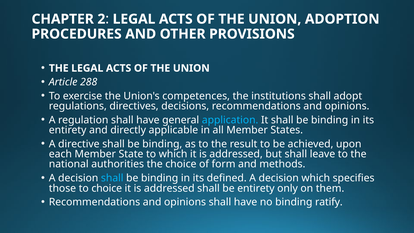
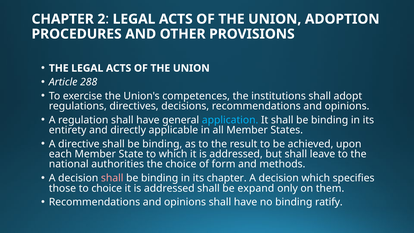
shall at (112, 178) colour: light blue -> pink
its defined: defined -> chapter
be entirety: entirety -> expand
